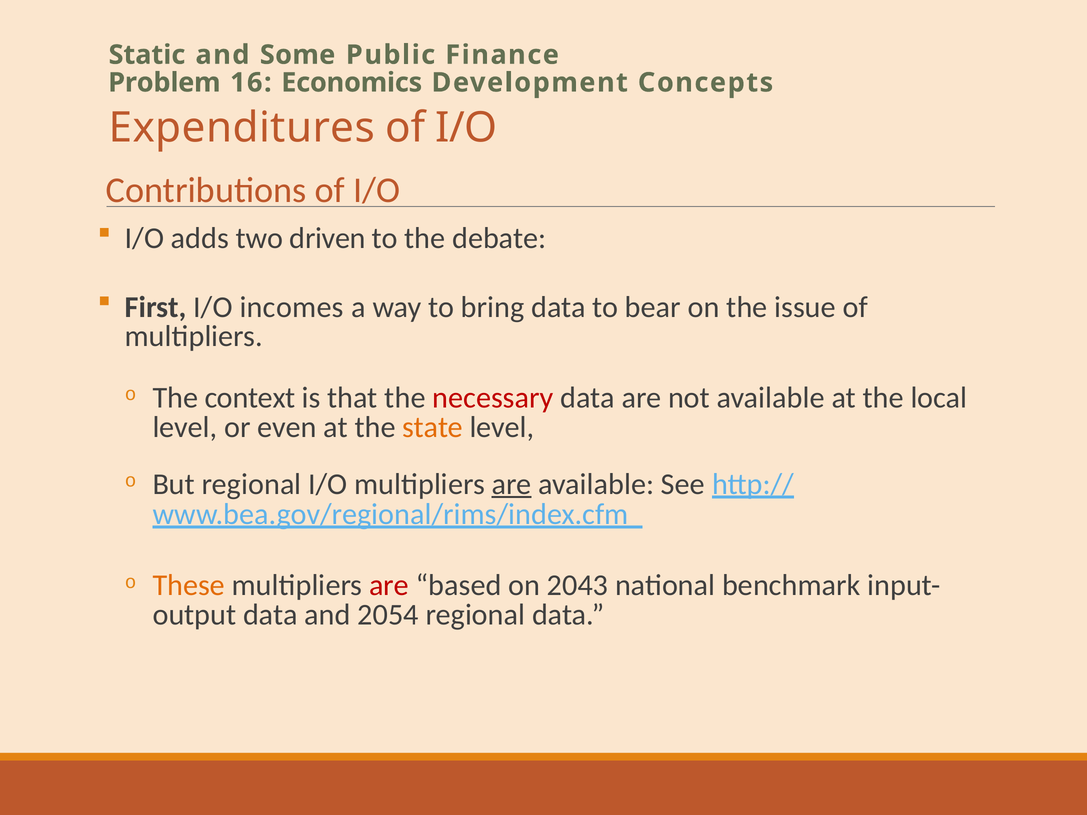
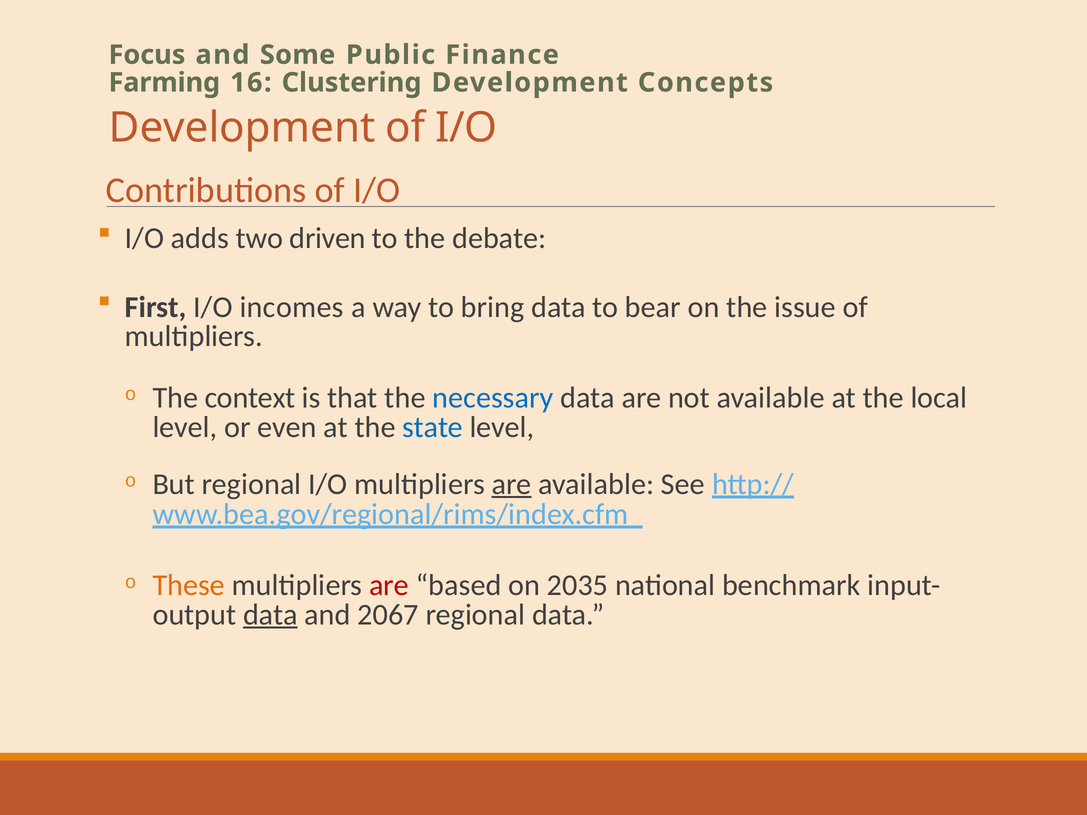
Static: Static -> Focus
Problem: Problem -> Farming
Economics: Economics -> Clustering
Expenditures at (242, 128): Expenditures -> Development
necessary colour: red -> blue
state colour: orange -> blue
2043: 2043 -> 2035
data at (270, 615) underline: none -> present
2054: 2054 -> 2067
